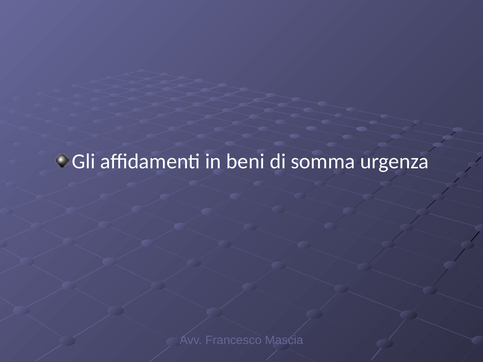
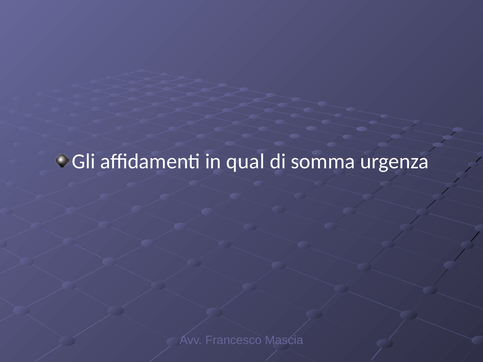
beni: beni -> qual
